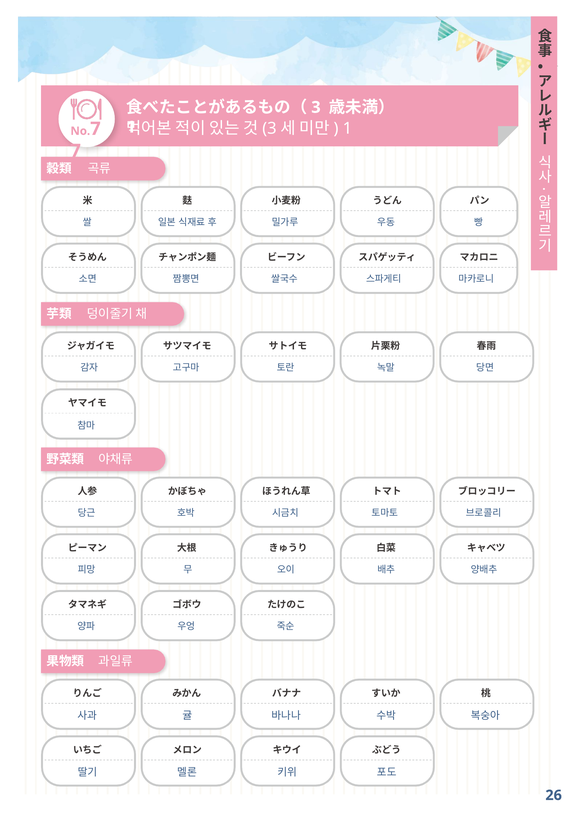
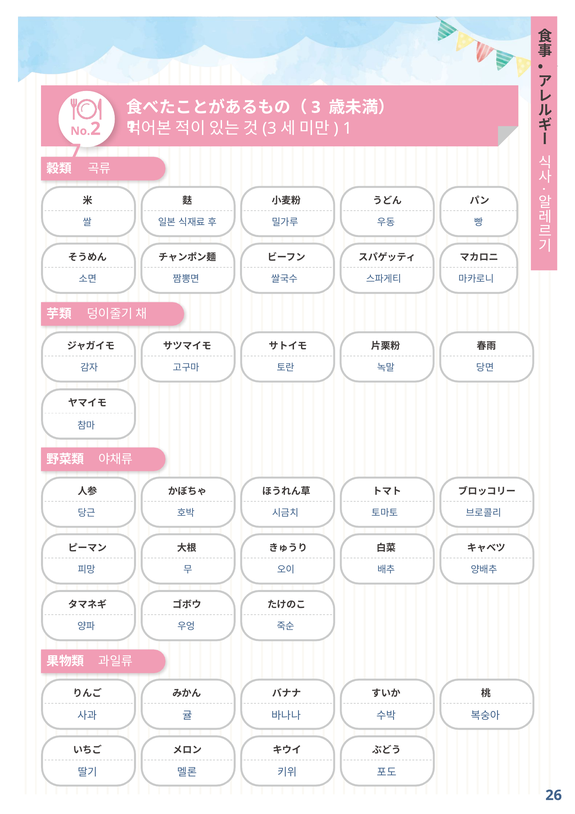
7 at (95, 129): 7 -> 2
